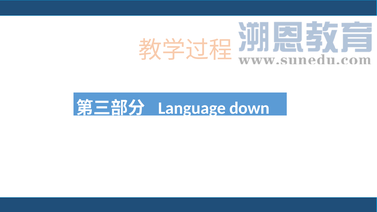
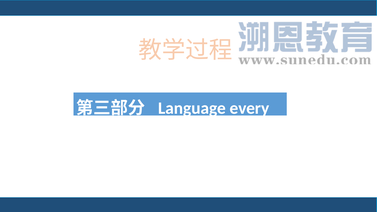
down: down -> every
